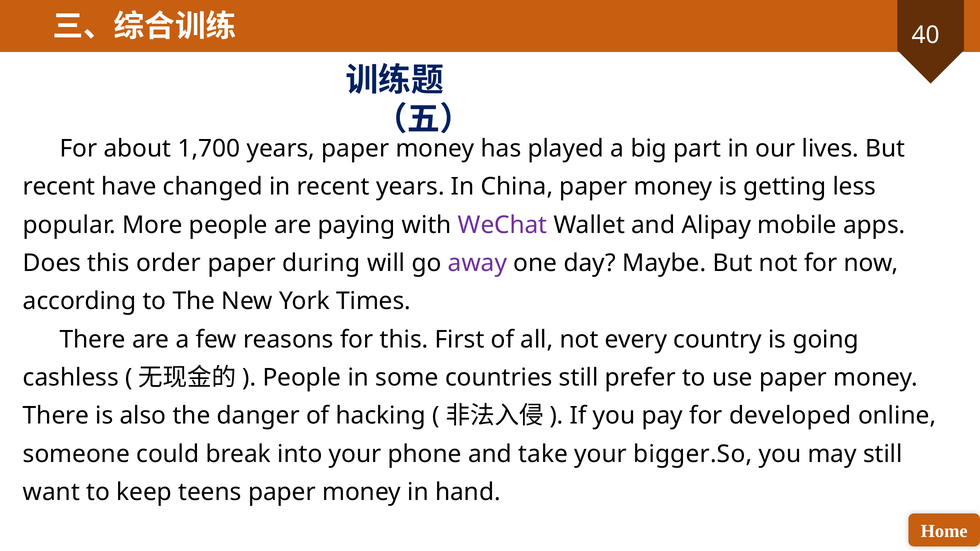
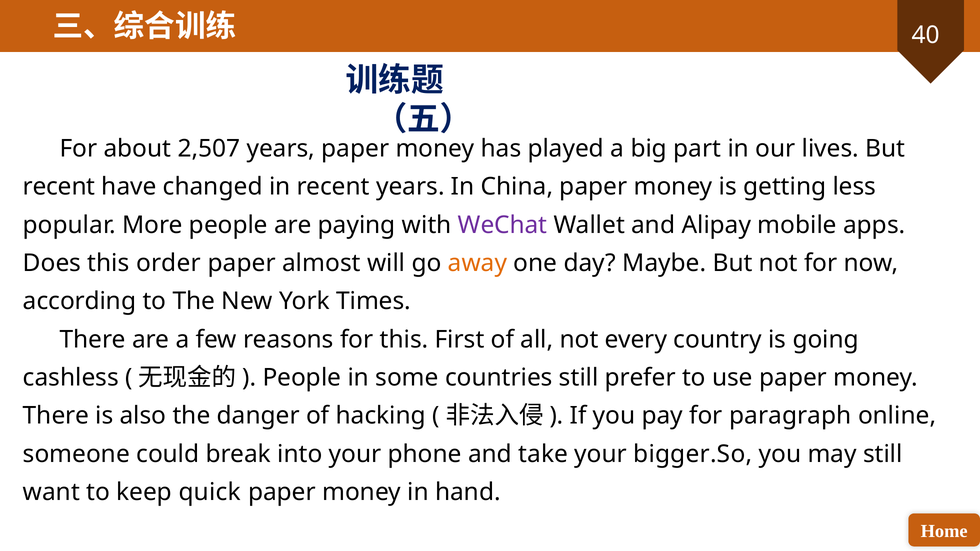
1,700: 1,700 -> 2,507
during: during -> almost
away colour: purple -> orange
developed: developed -> paragraph
teens: teens -> quick
